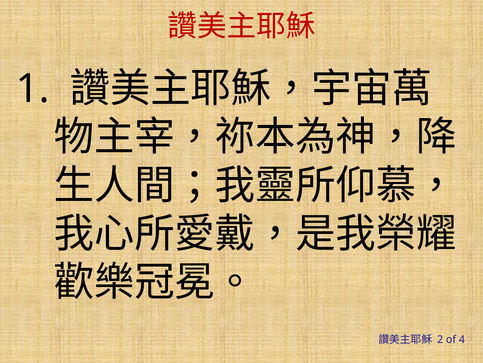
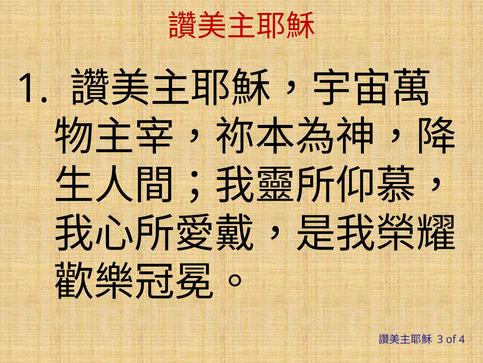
2: 2 -> 3
